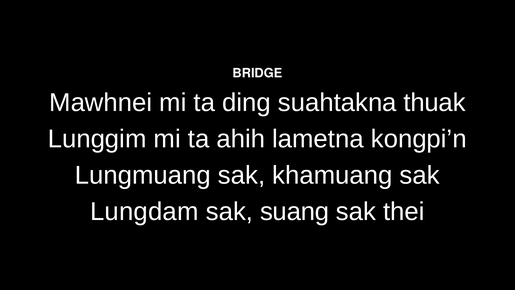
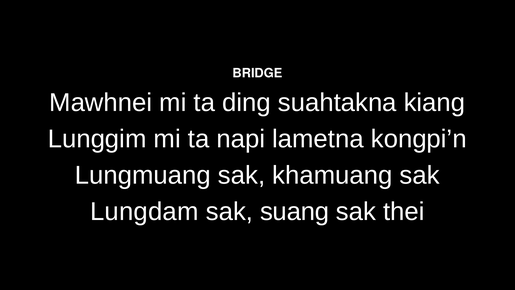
thuak: thuak -> kiang
ahih: ahih -> napi
